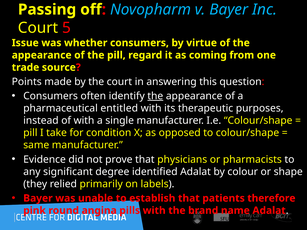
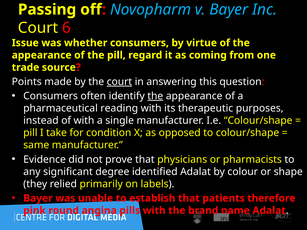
5: 5 -> 6
court at (119, 82) underline: none -> present
entitled: entitled -> reading
